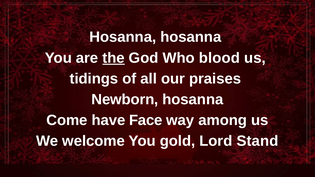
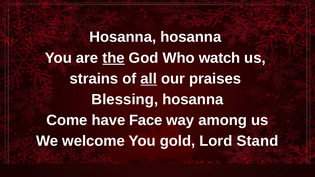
blood: blood -> watch
tidings: tidings -> strains
all underline: none -> present
Newborn: Newborn -> Blessing
